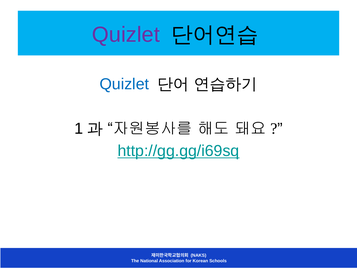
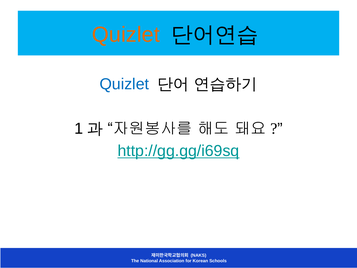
Quizlet at (126, 35) colour: purple -> orange
